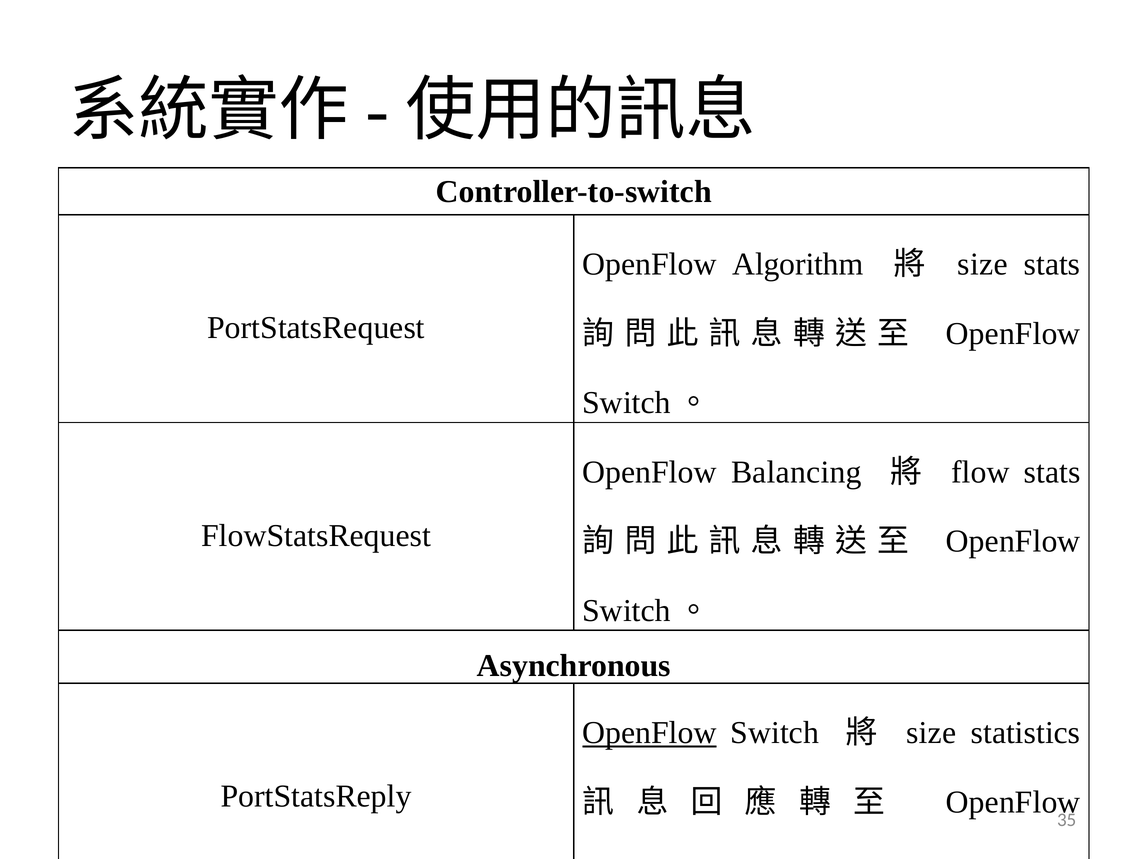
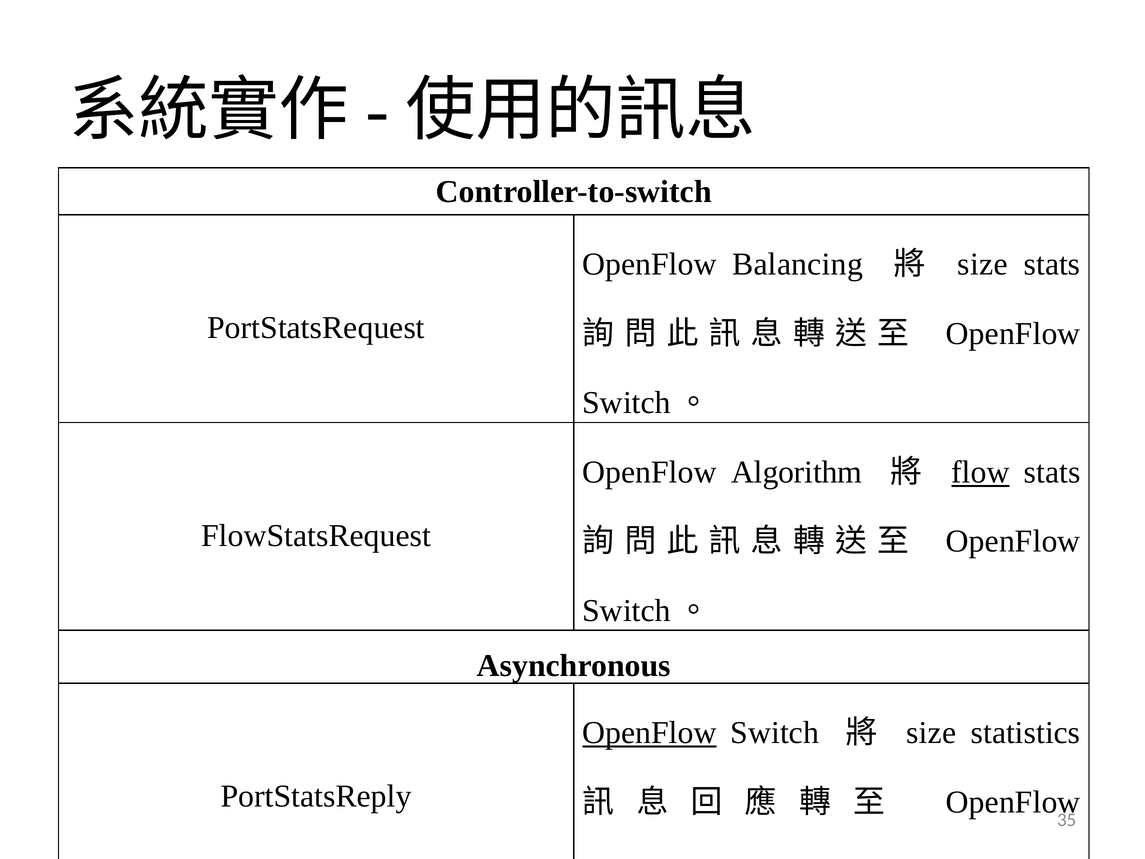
Algorithm: Algorithm -> Balancing
Balancing: Balancing -> Algorithm
flow at (980, 472) underline: none -> present
